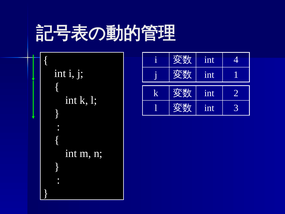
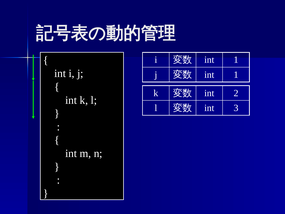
4 at (236, 60): 4 -> 1
